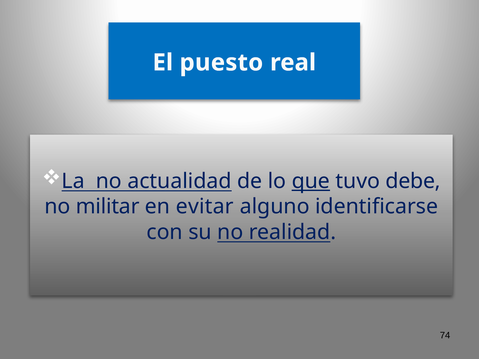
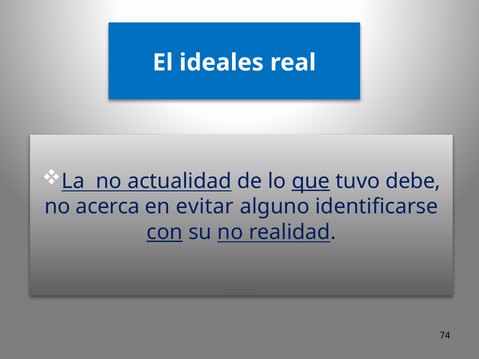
puesto: puesto -> ideales
militar: militar -> acerca
con underline: none -> present
